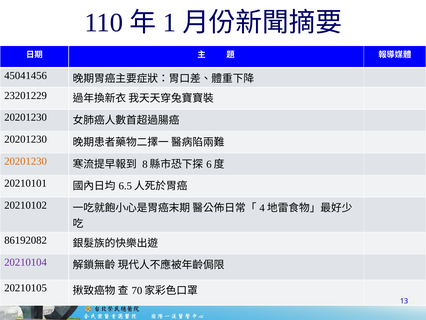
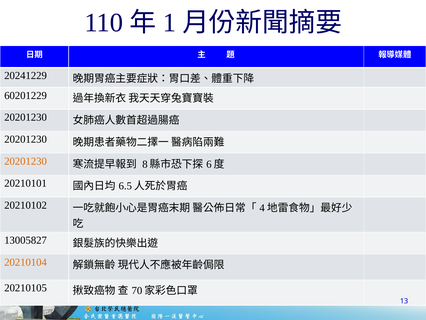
45041456: 45041456 -> 20241229
23201229: 23201229 -> 60201229
86192082: 86192082 -> 13005827
20210104 colour: purple -> orange
